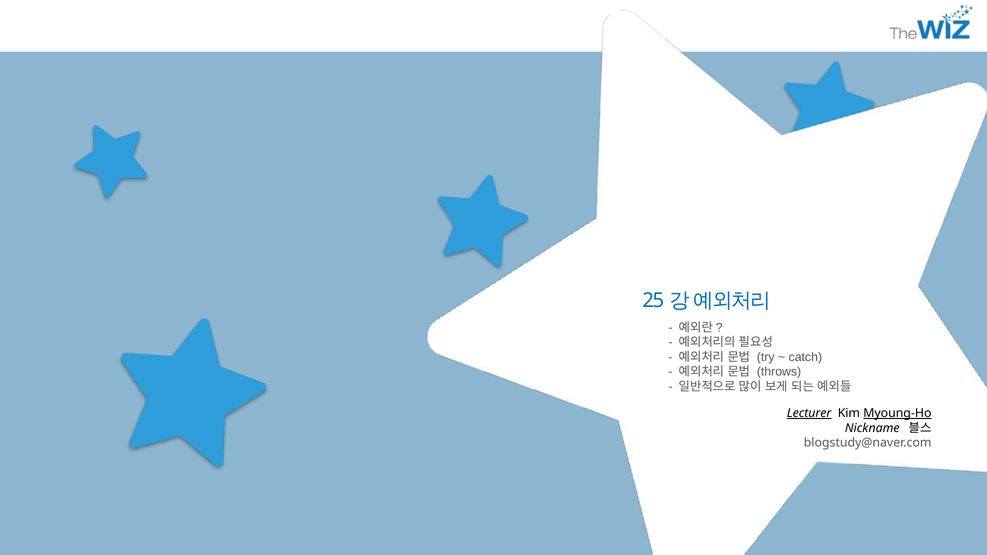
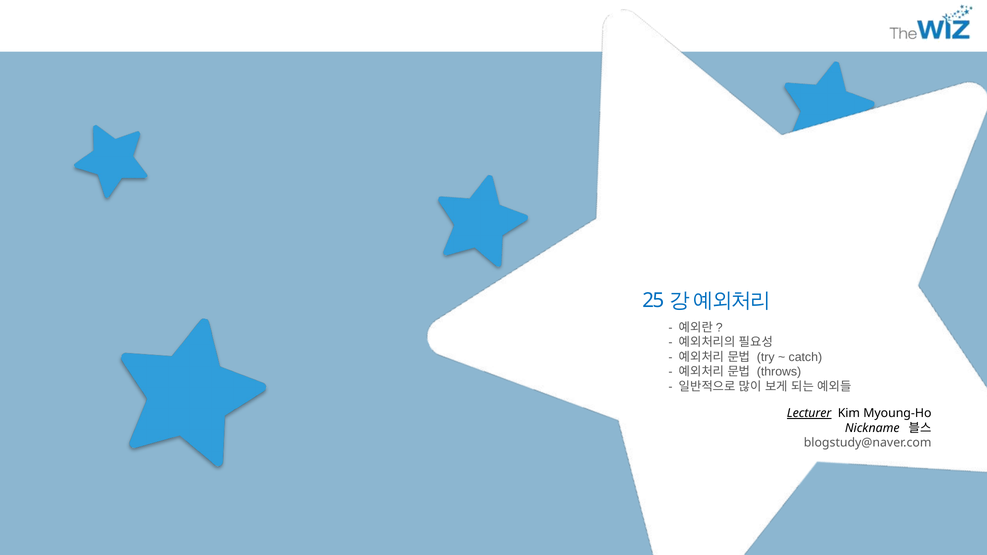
Myoung-Ho underline: present -> none
